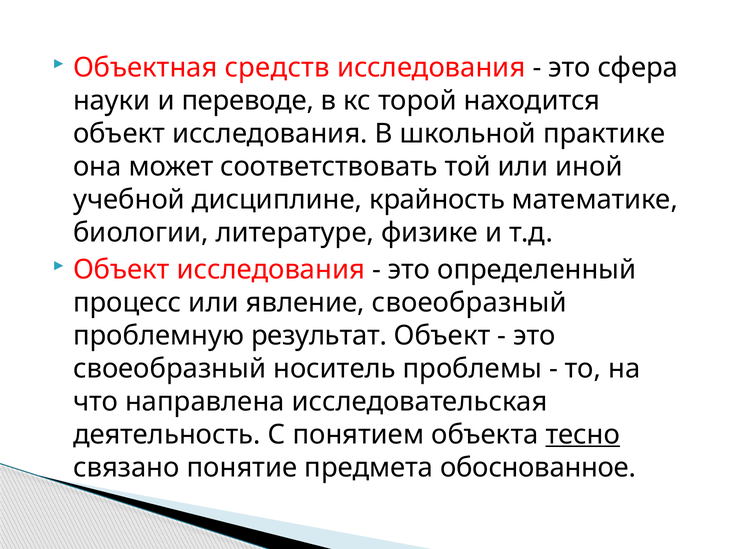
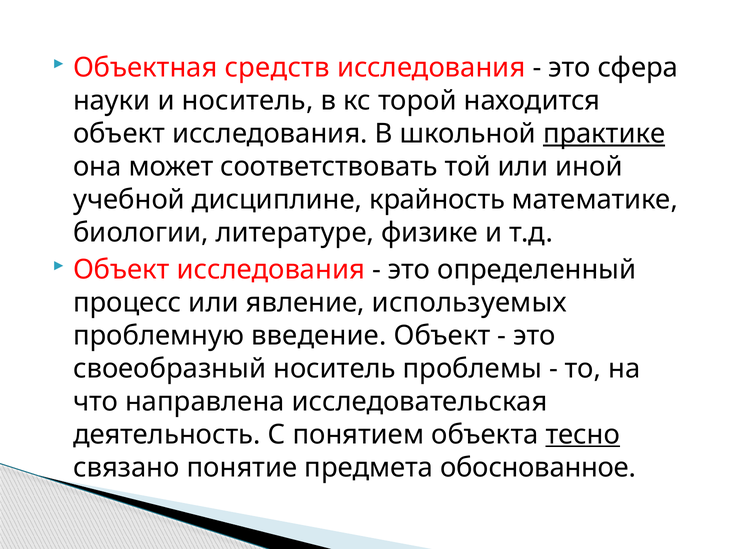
и переводе: переводе -> носитель
практике underline: none -> present
явление своеобразный: своеобразный -> используемых
результат: результат -> введение
